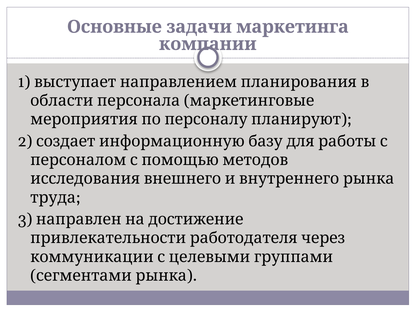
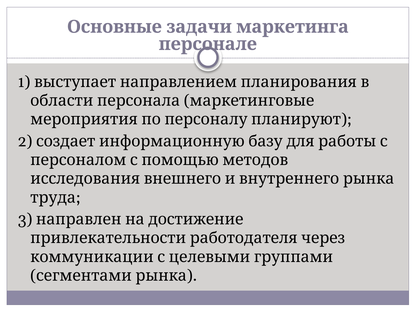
компании: компании -> персонале
